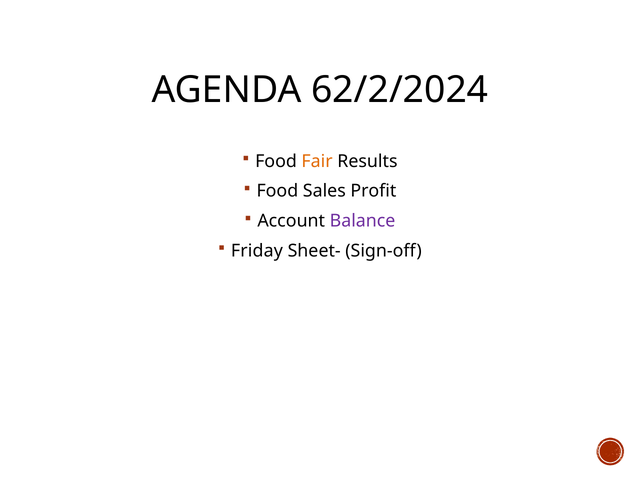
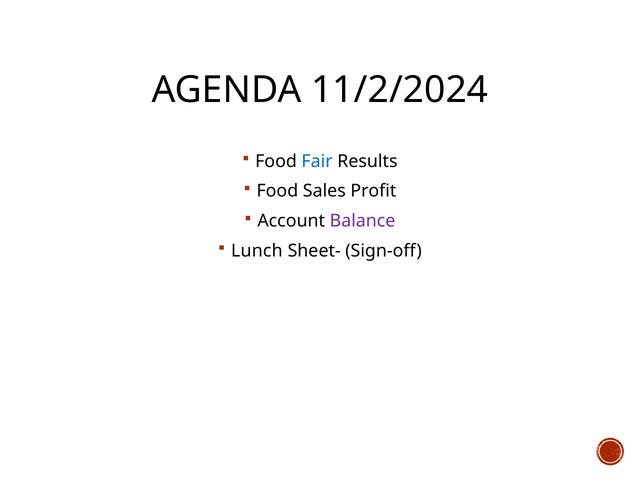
62/2/2024: 62/2/2024 -> 11/2/2024
Fair colour: orange -> blue
Friday: Friday -> Lunch
